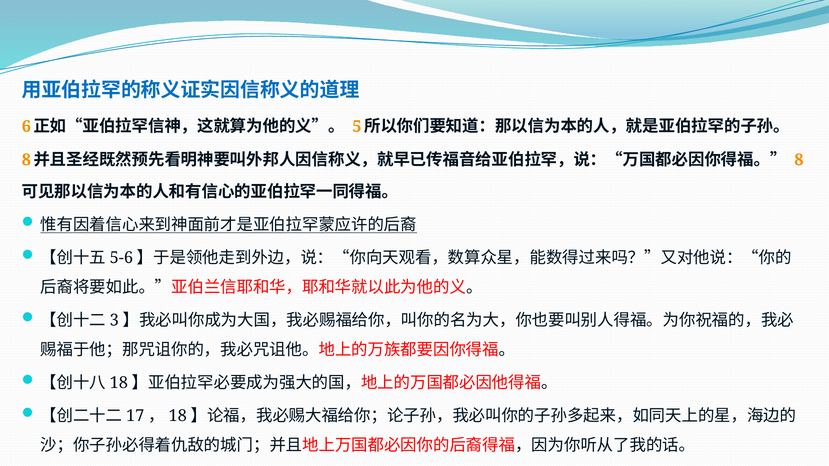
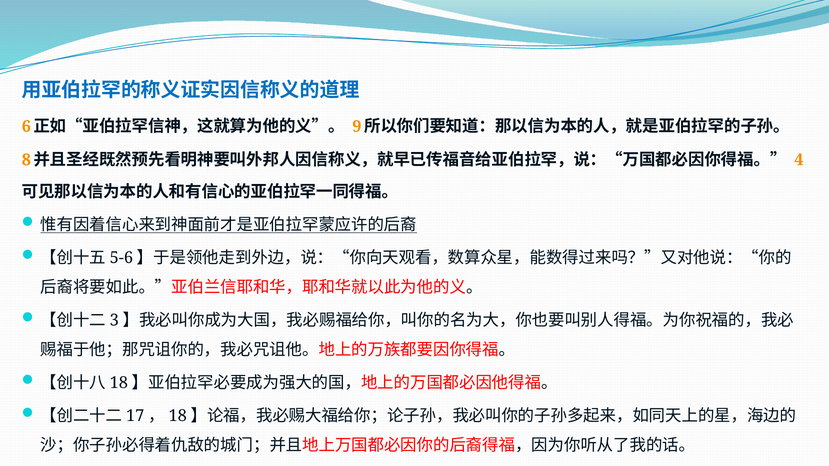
5: 5 -> 9
8 at (799, 160): 8 -> 4
